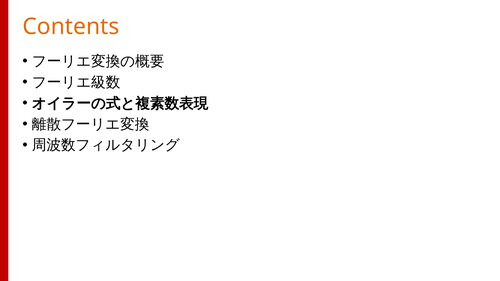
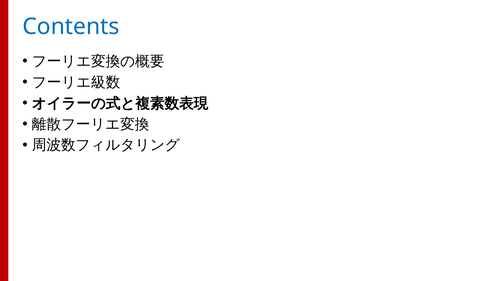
Contents colour: orange -> blue
